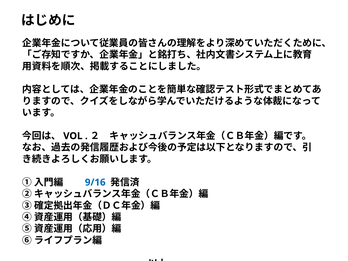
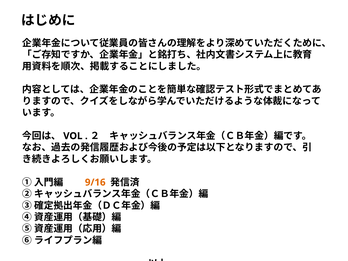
9/16 colour: blue -> orange
